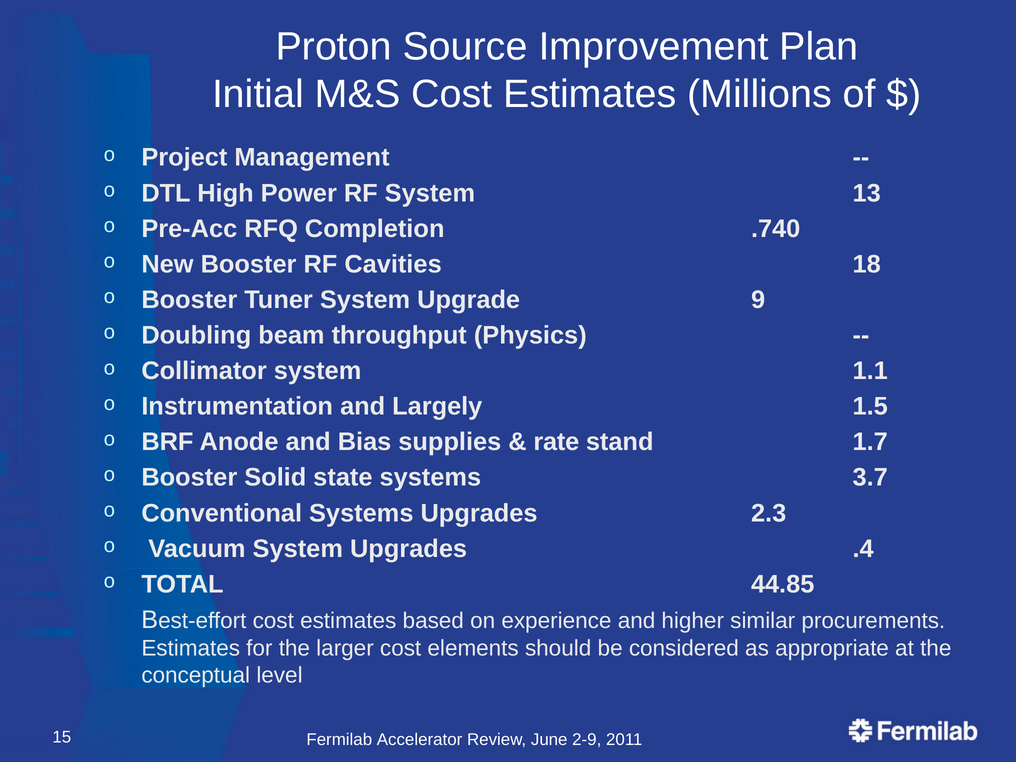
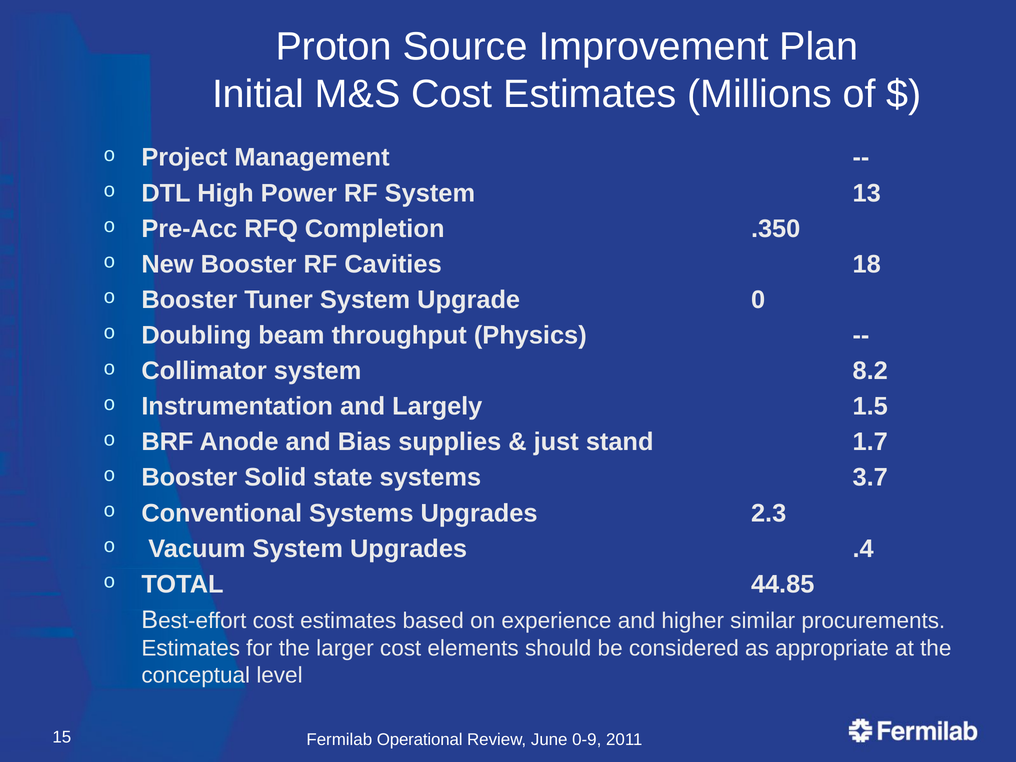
.740: .740 -> .350
9: 9 -> 0
1.1: 1.1 -> 8.2
rate: rate -> just
Accelerator: Accelerator -> Operational
2-9: 2-9 -> 0-9
